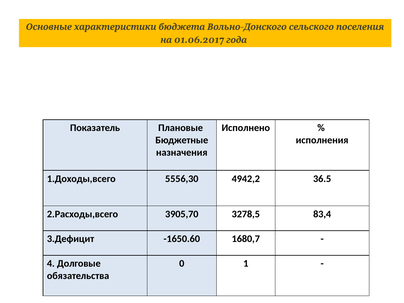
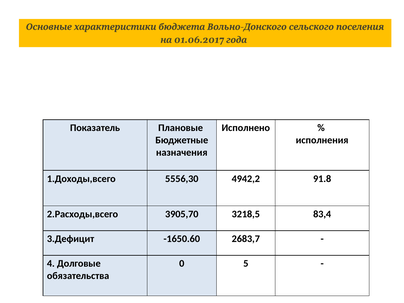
36.5: 36.5 -> 91.8
3278,5: 3278,5 -> 3218,5
1680,7: 1680,7 -> 2683,7
1: 1 -> 5
